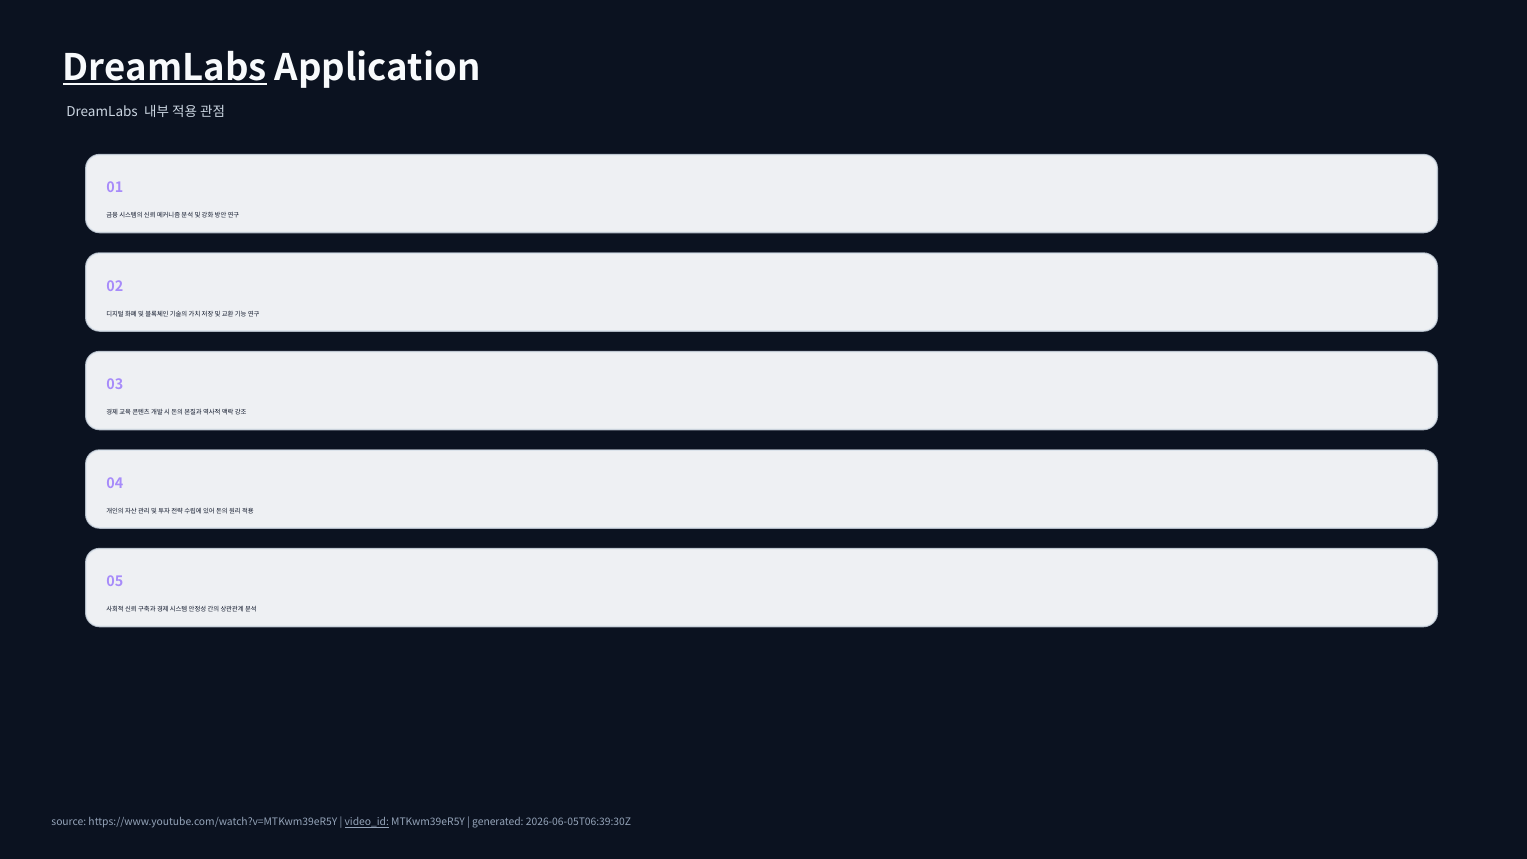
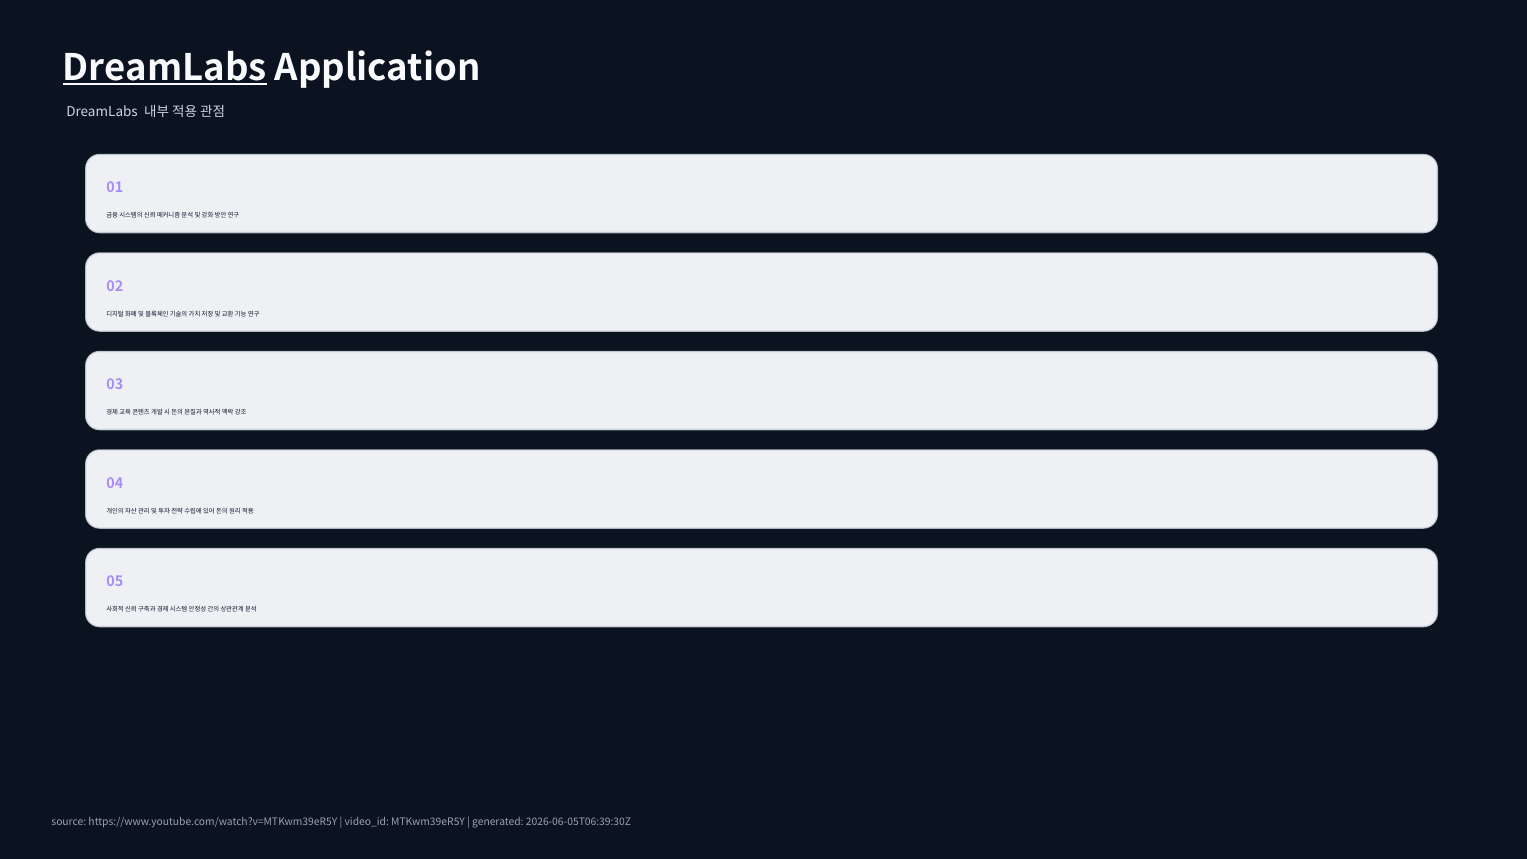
video_id underline: present -> none
